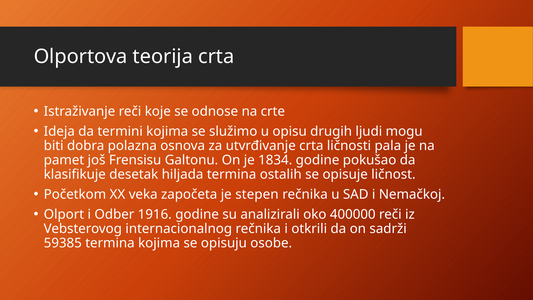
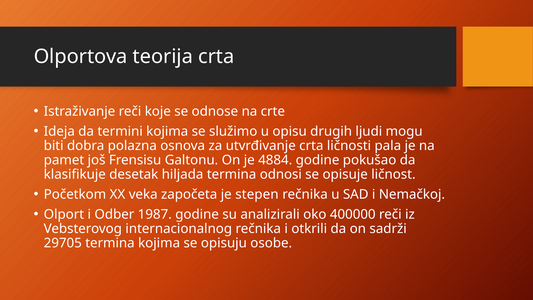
1834: 1834 -> 4884
ostalih: ostalih -> odnosi
1916: 1916 -> 1987
59385: 59385 -> 29705
